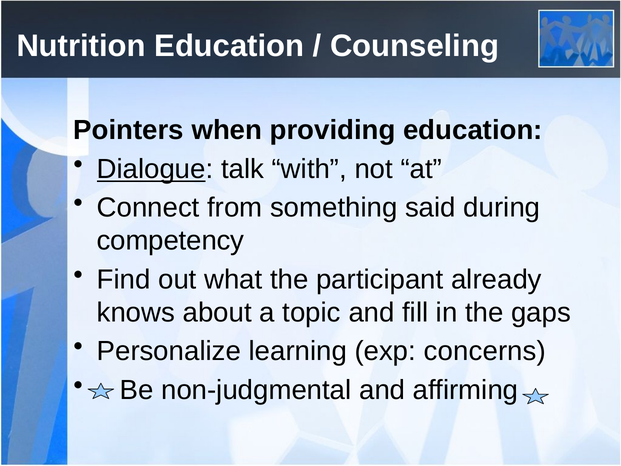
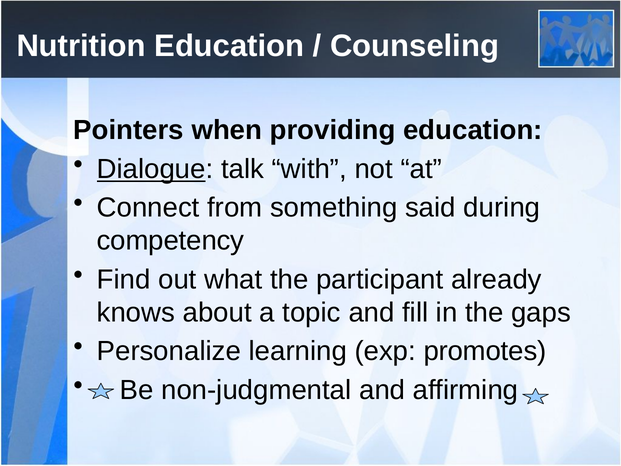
concerns: concerns -> promotes
